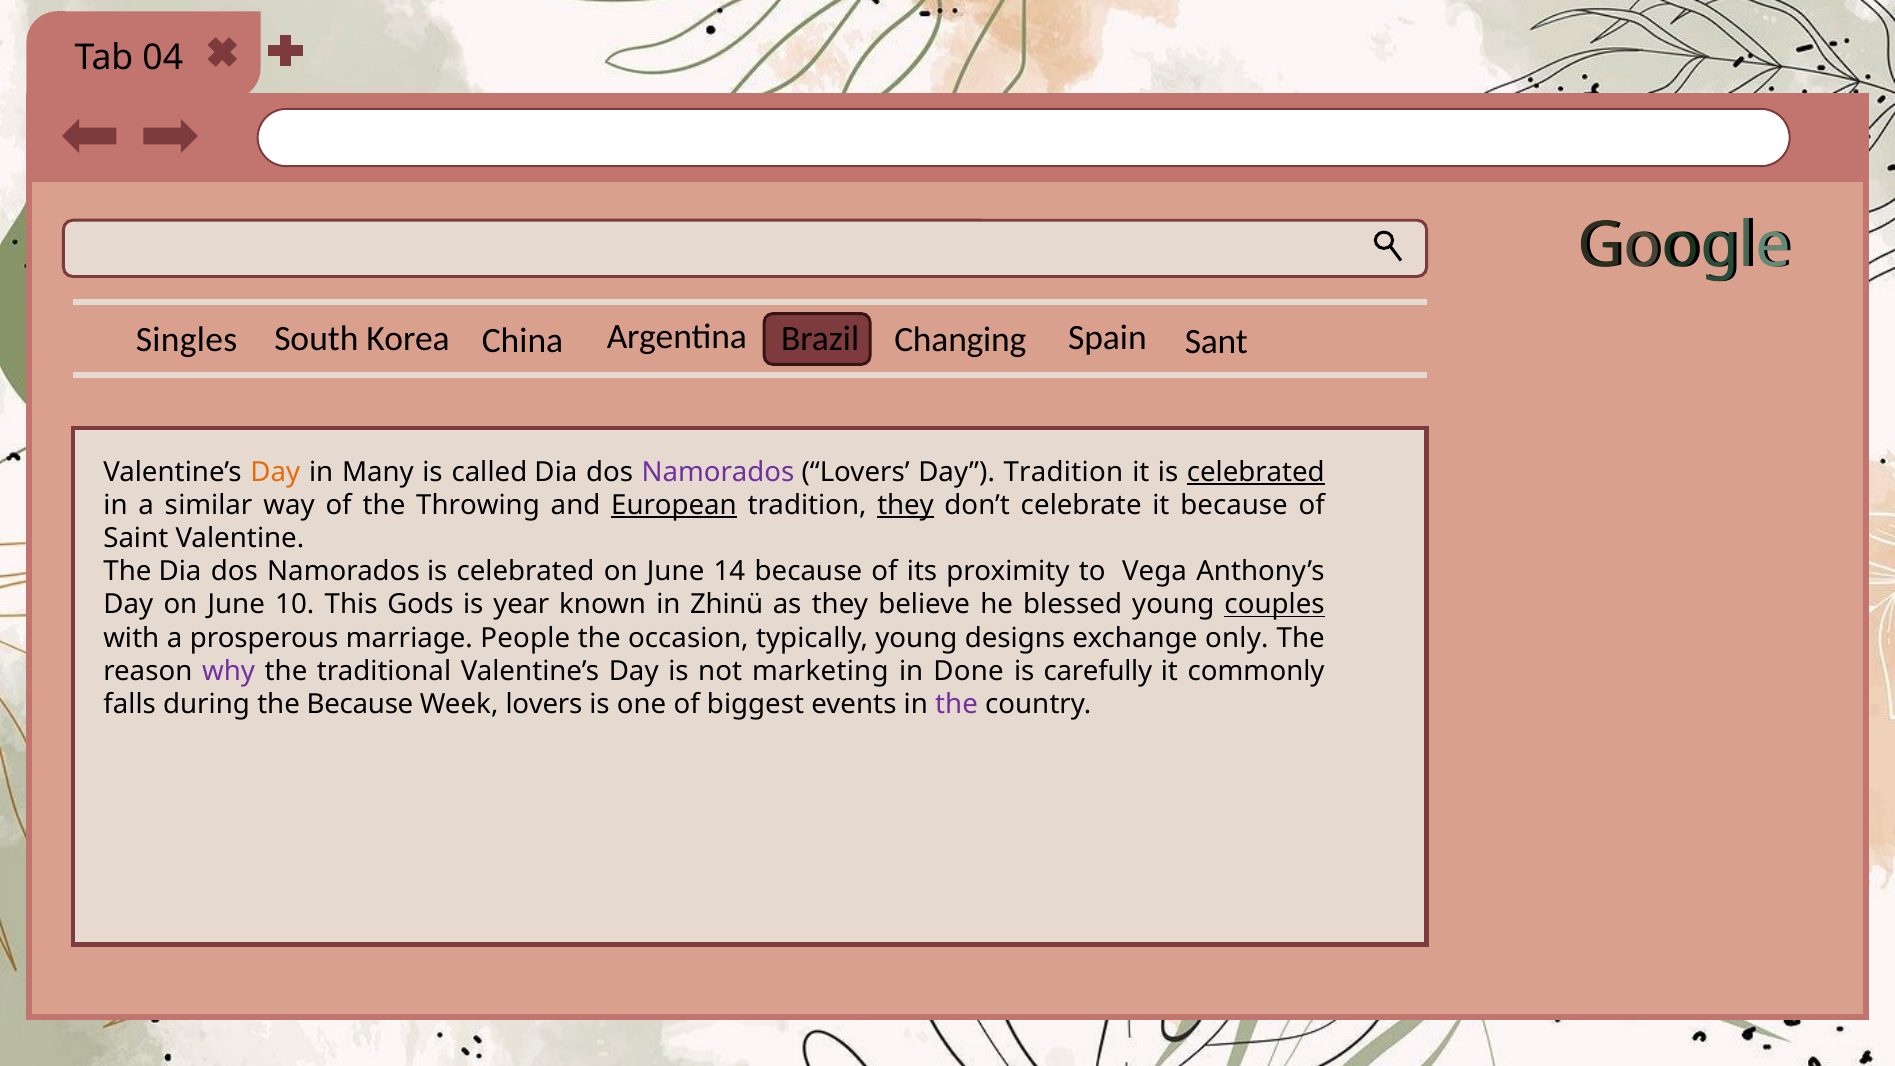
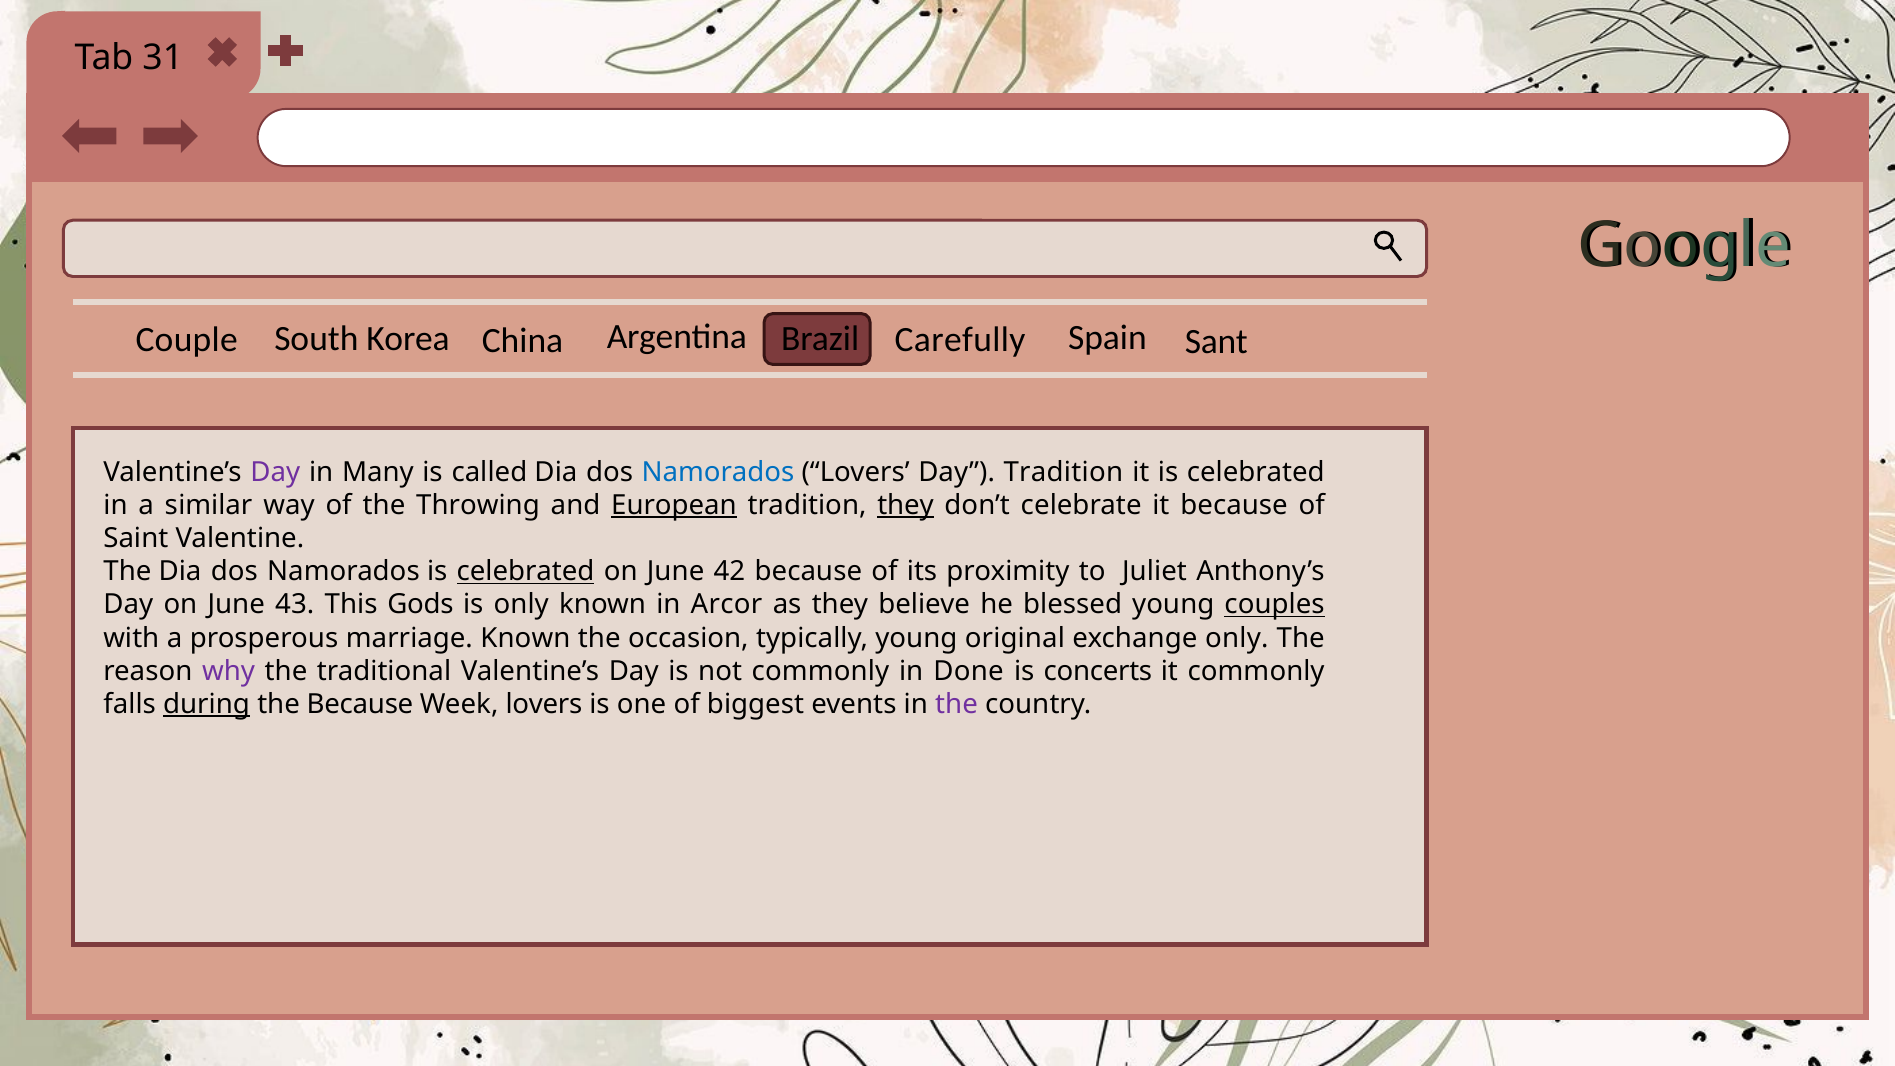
04: 04 -> 31
Singles: Singles -> Couple
Changing: Changing -> Carefully
Day at (275, 472) colour: orange -> purple
Namorados at (718, 472) colour: purple -> blue
celebrated at (1256, 472) underline: present -> none
celebrated at (525, 572) underline: none -> present
14: 14 -> 42
Vega: Vega -> Juliet
10: 10 -> 43
is year: year -> only
Zhinü: Zhinü -> Arcor
marriage People: People -> Known
designs: designs -> original
not marketing: marketing -> commonly
carefully: carefully -> concerts
during underline: none -> present
